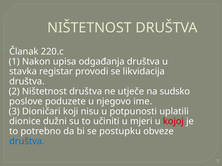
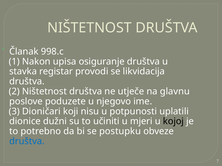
220.c: 220.c -> 998.c
odgađanja: odgađanja -> osiguranje
sudsko: sudsko -> glavnu
kojoj colour: red -> black
